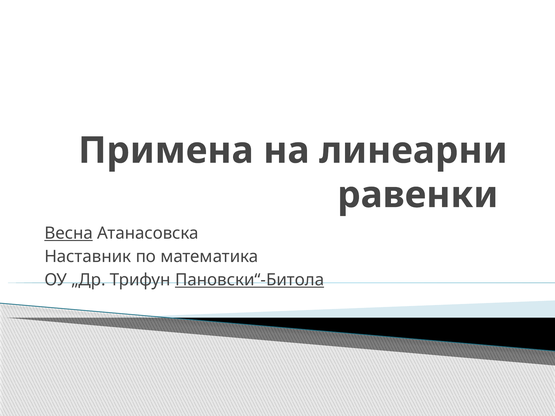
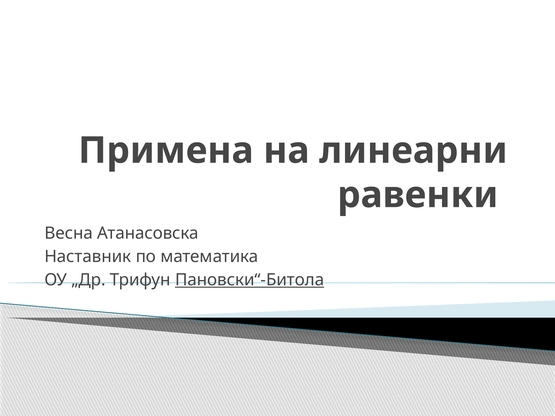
Весна underline: present -> none
